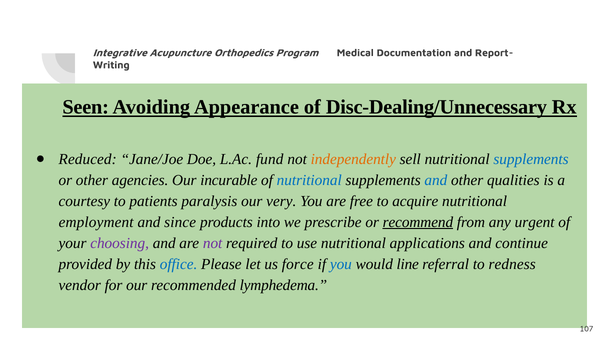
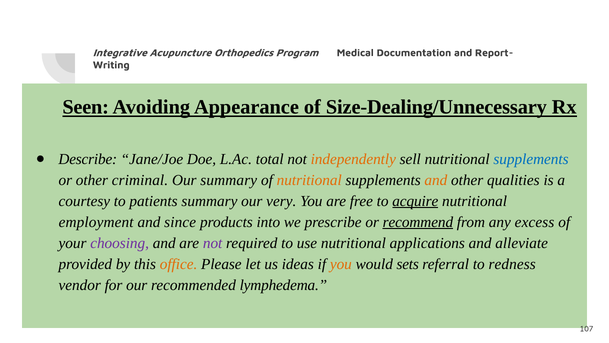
Disc-Dealing/Unnecessary: Disc-Dealing/Unnecessary -> Size-Dealing/Unnecessary
Reduced: Reduced -> Describe
fund: fund -> total
agencies: agencies -> criminal
Our incurable: incurable -> summary
nutritional at (309, 180) colour: blue -> orange
and at (436, 180) colour: blue -> orange
patients paralysis: paralysis -> summary
acquire underline: none -> present
urgent: urgent -> excess
continue: continue -> alleviate
office colour: blue -> orange
force: force -> ideas
you at (341, 264) colour: blue -> orange
line: line -> sets
